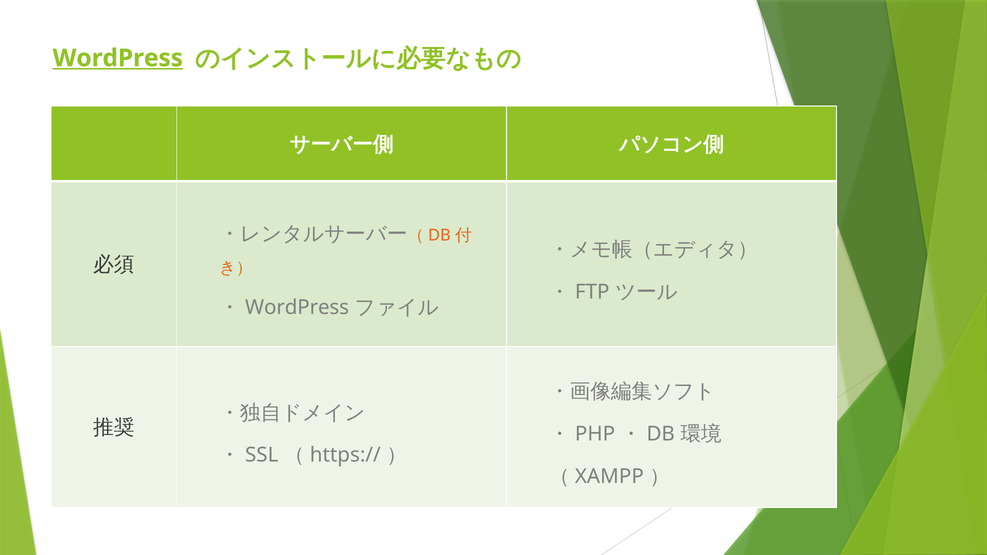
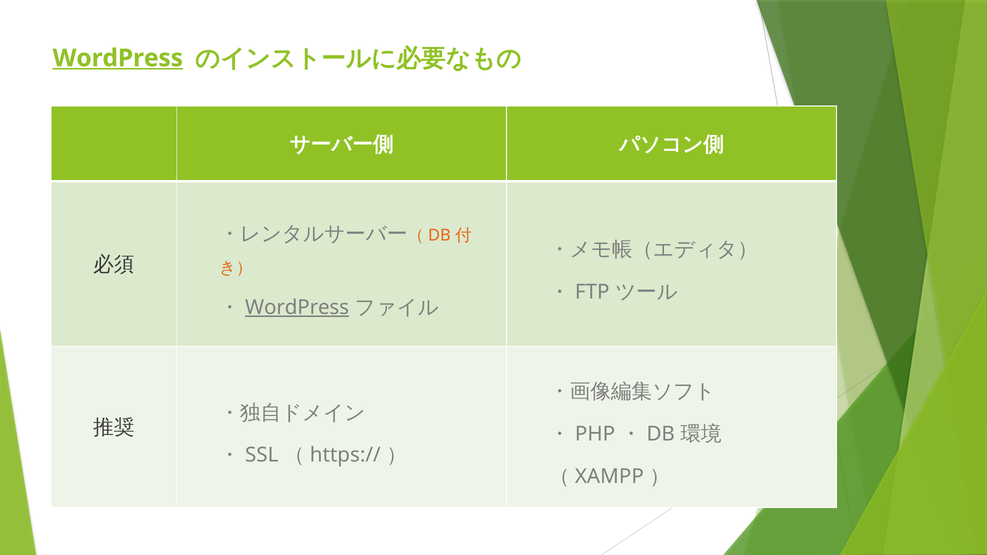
WordPress at (297, 308) underline: none -> present
